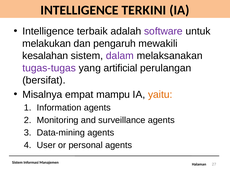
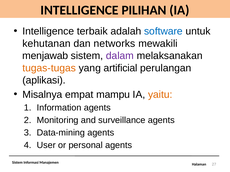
TERKINI: TERKINI -> PILIHAN
software colour: purple -> blue
melakukan: melakukan -> kehutanan
pengaruh: pengaruh -> networks
kesalahan: kesalahan -> menjawab
tugas-tugas colour: purple -> orange
bersifat: bersifat -> aplikasi
